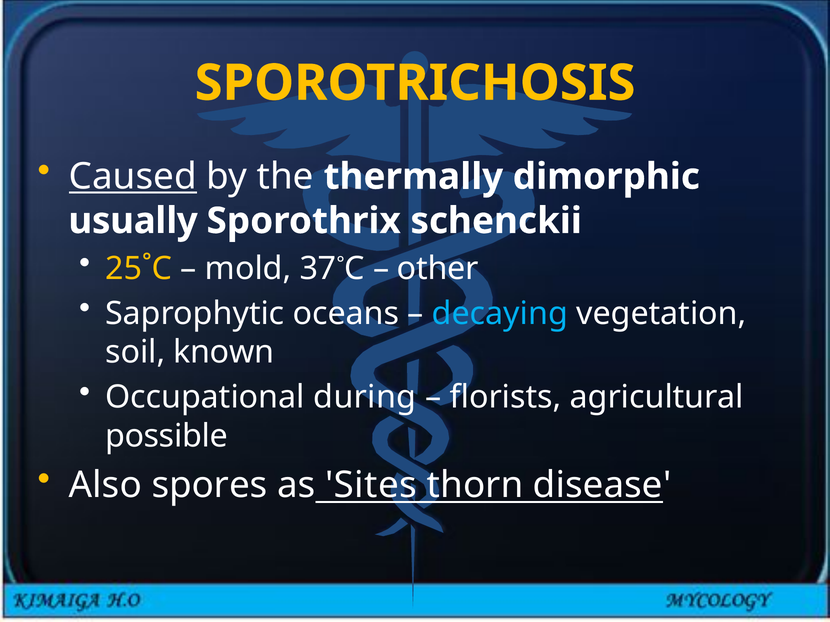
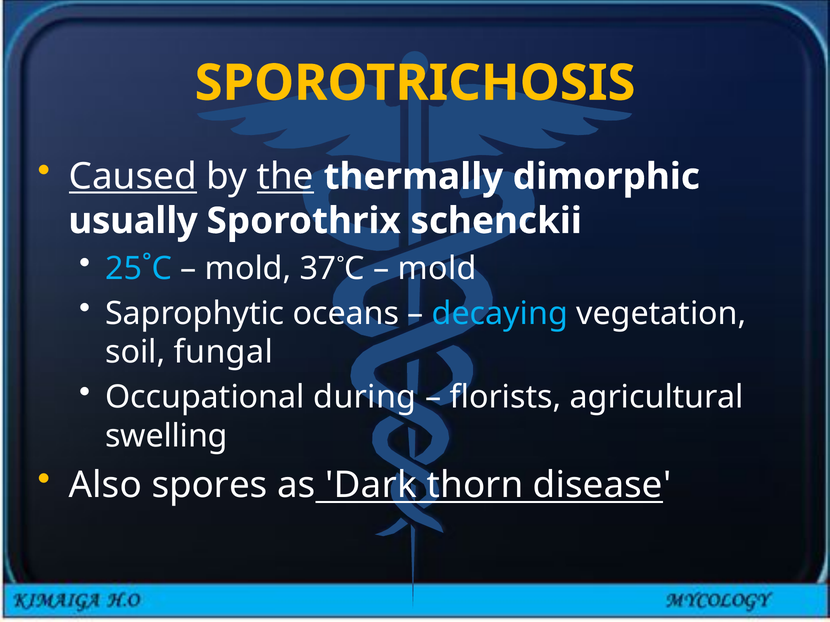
the underline: none -> present
25˚C colour: yellow -> light blue
other at (438, 269): other -> mold
known: known -> fungal
possible: possible -> swelling
Sites: Sites -> Dark
